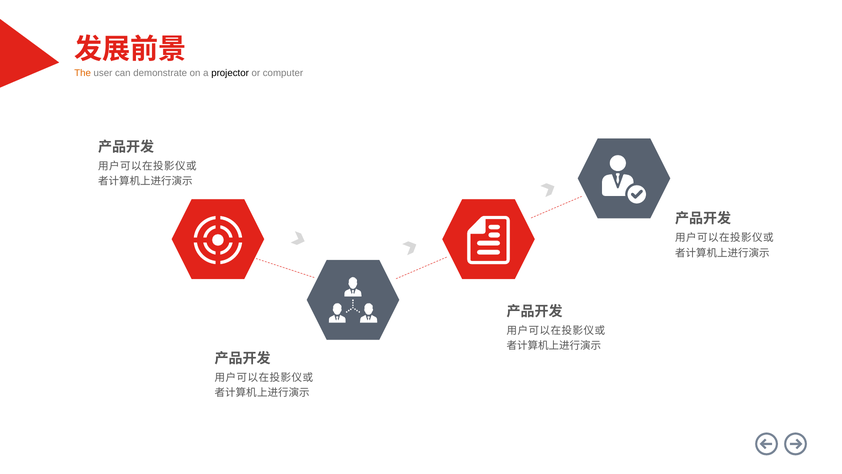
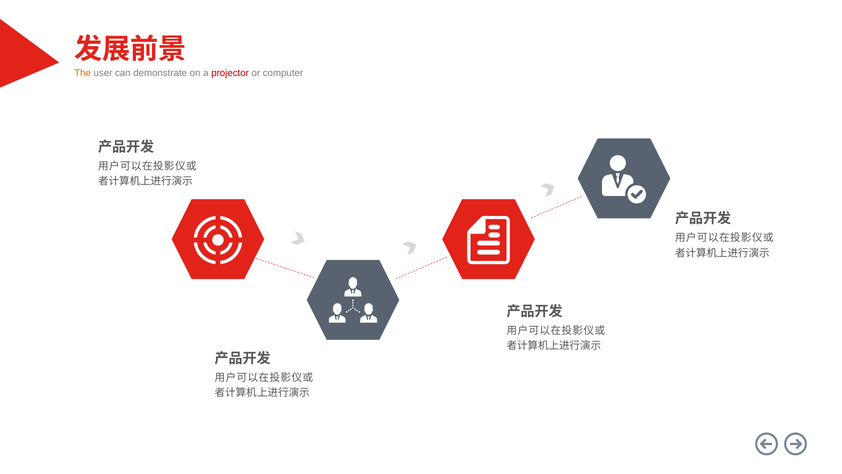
projector colour: black -> red
